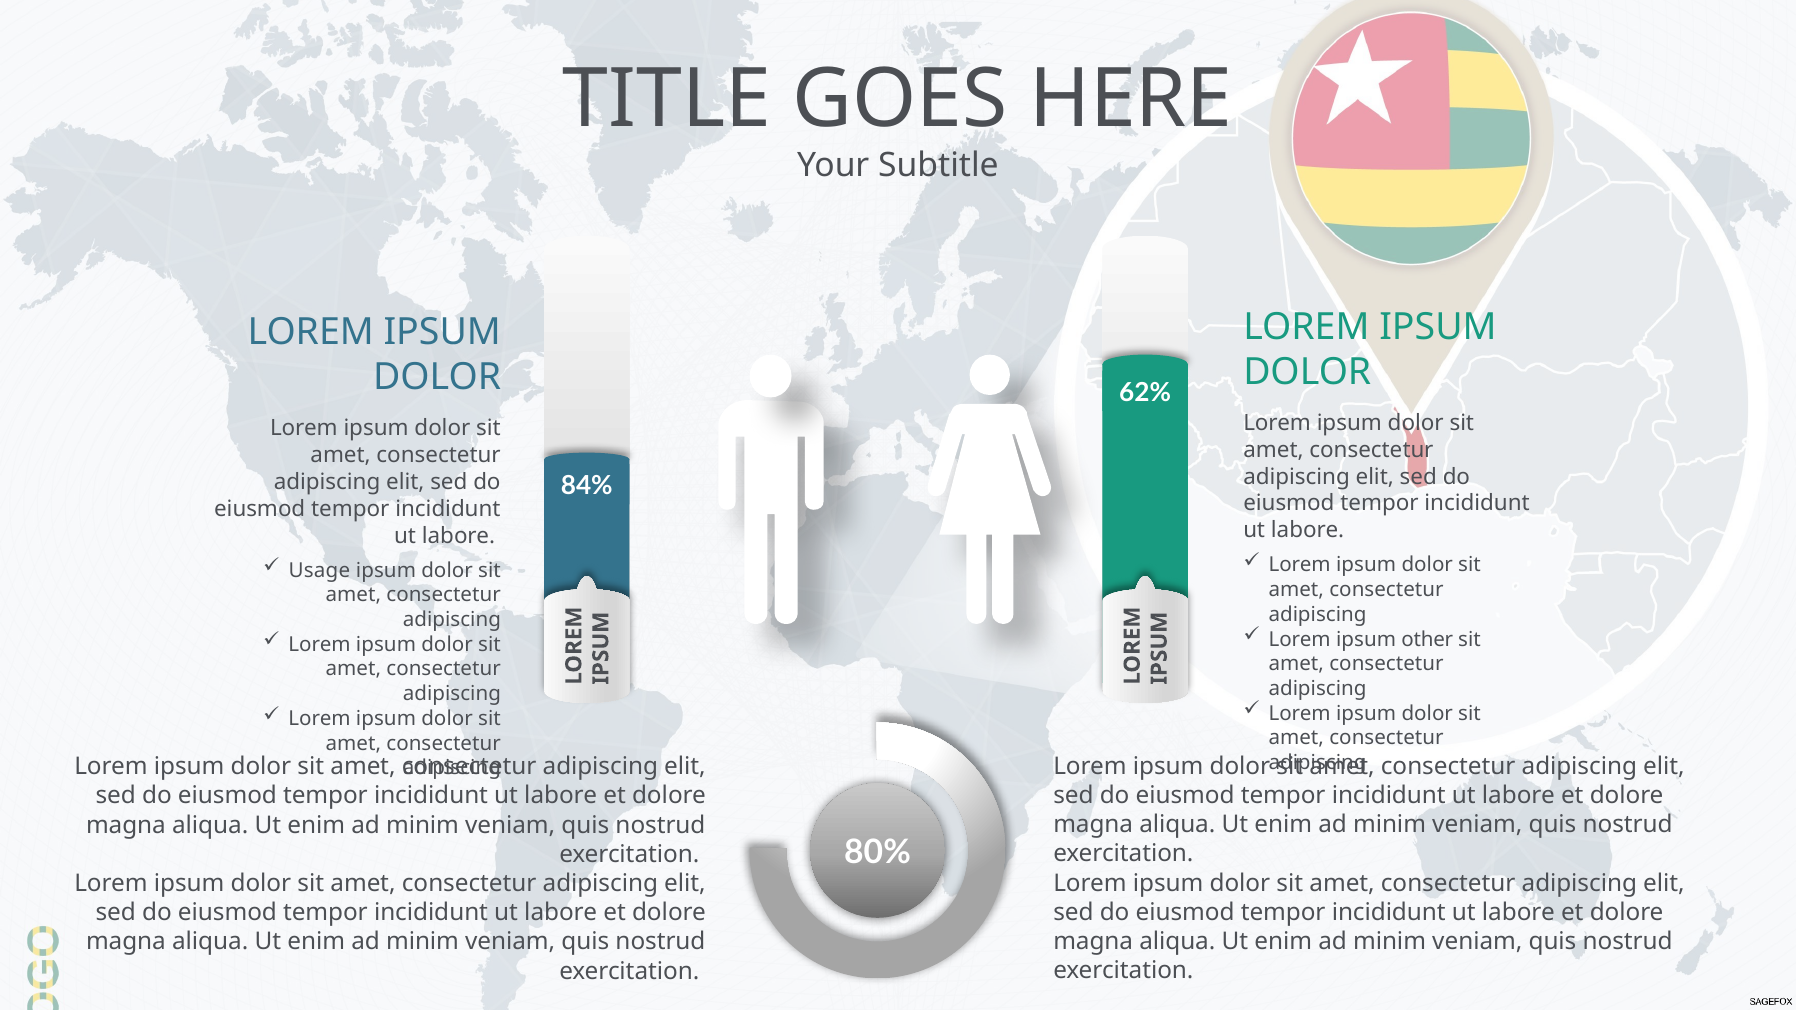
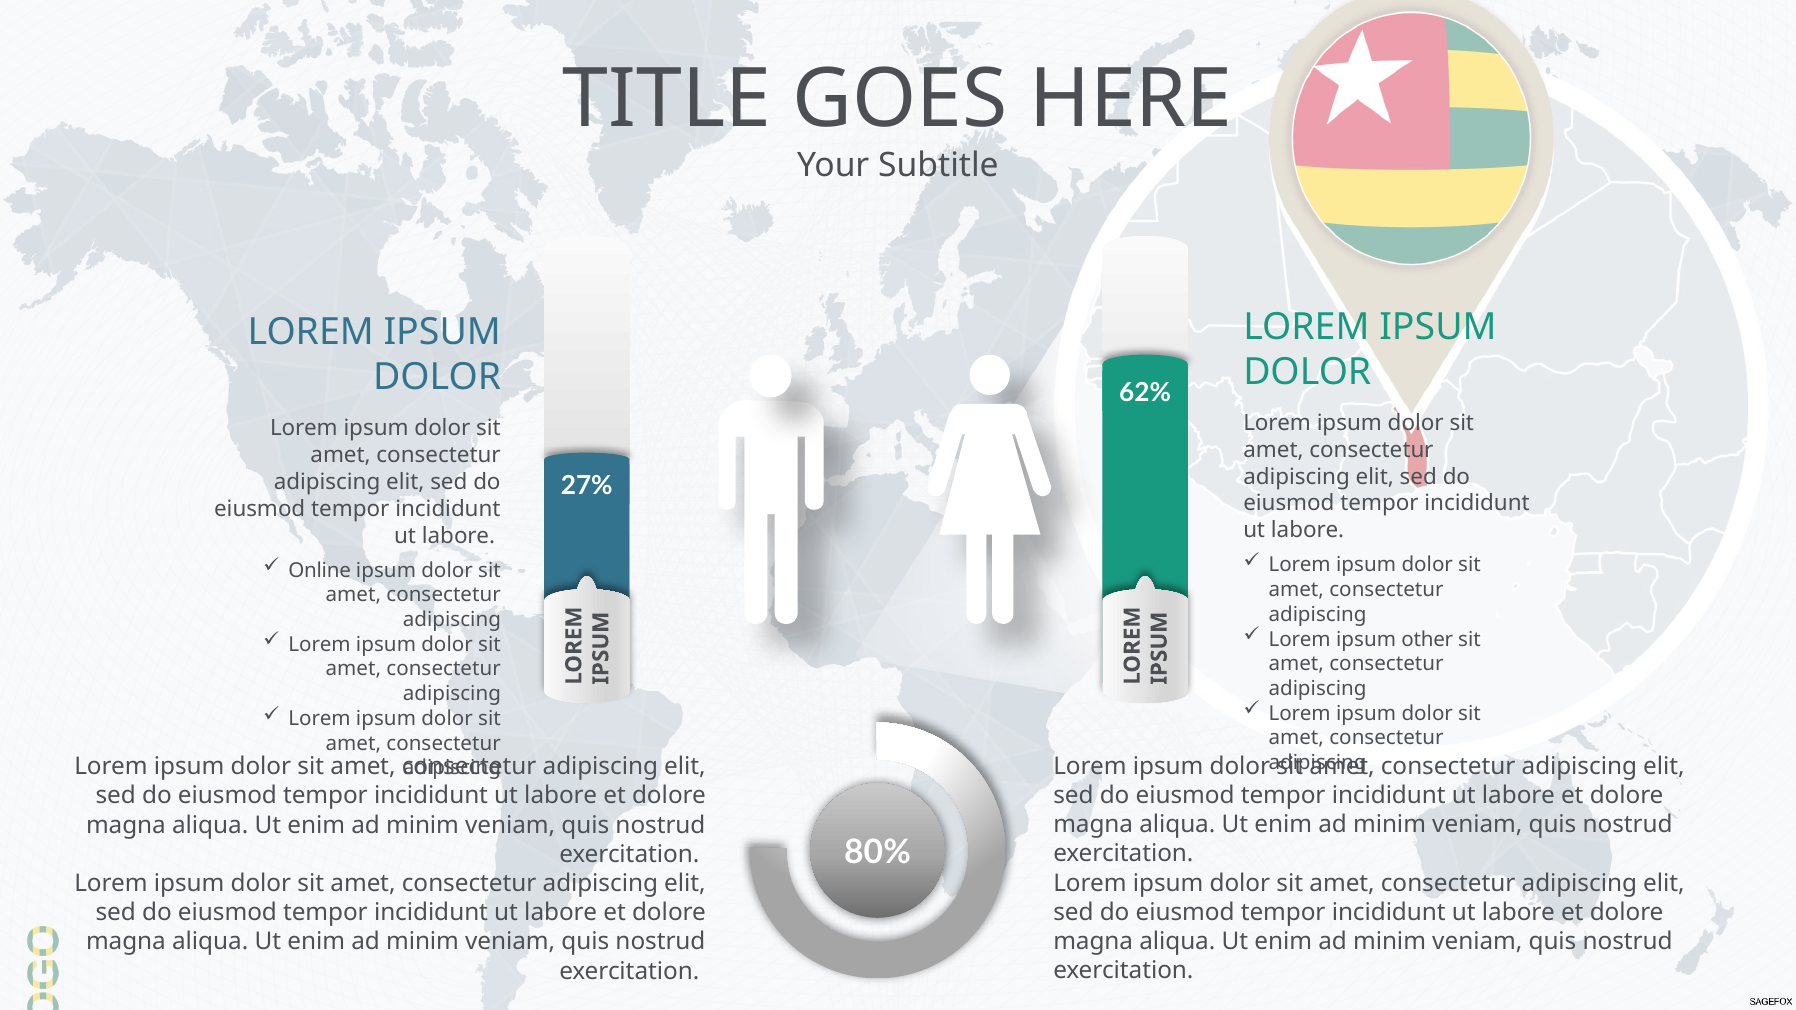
84%: 84% -> 27%
Usage: Usage -> Online
